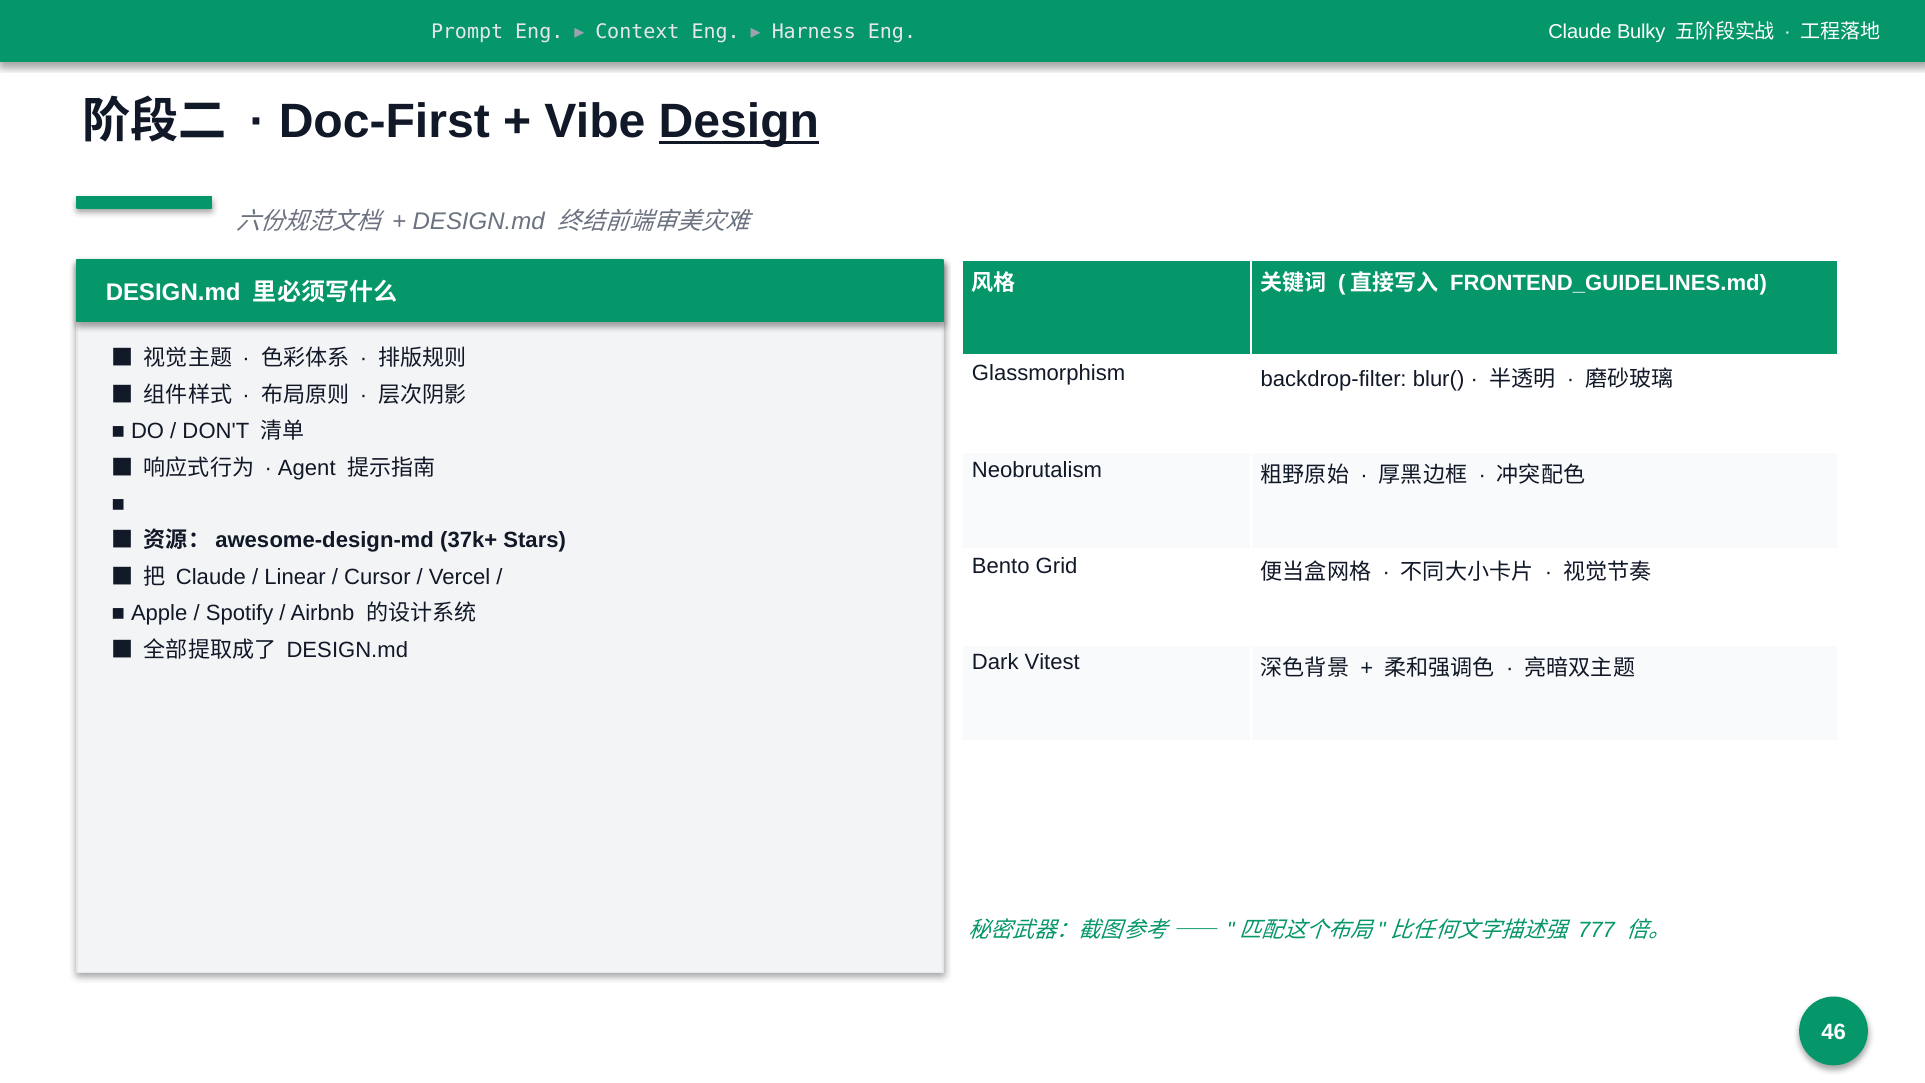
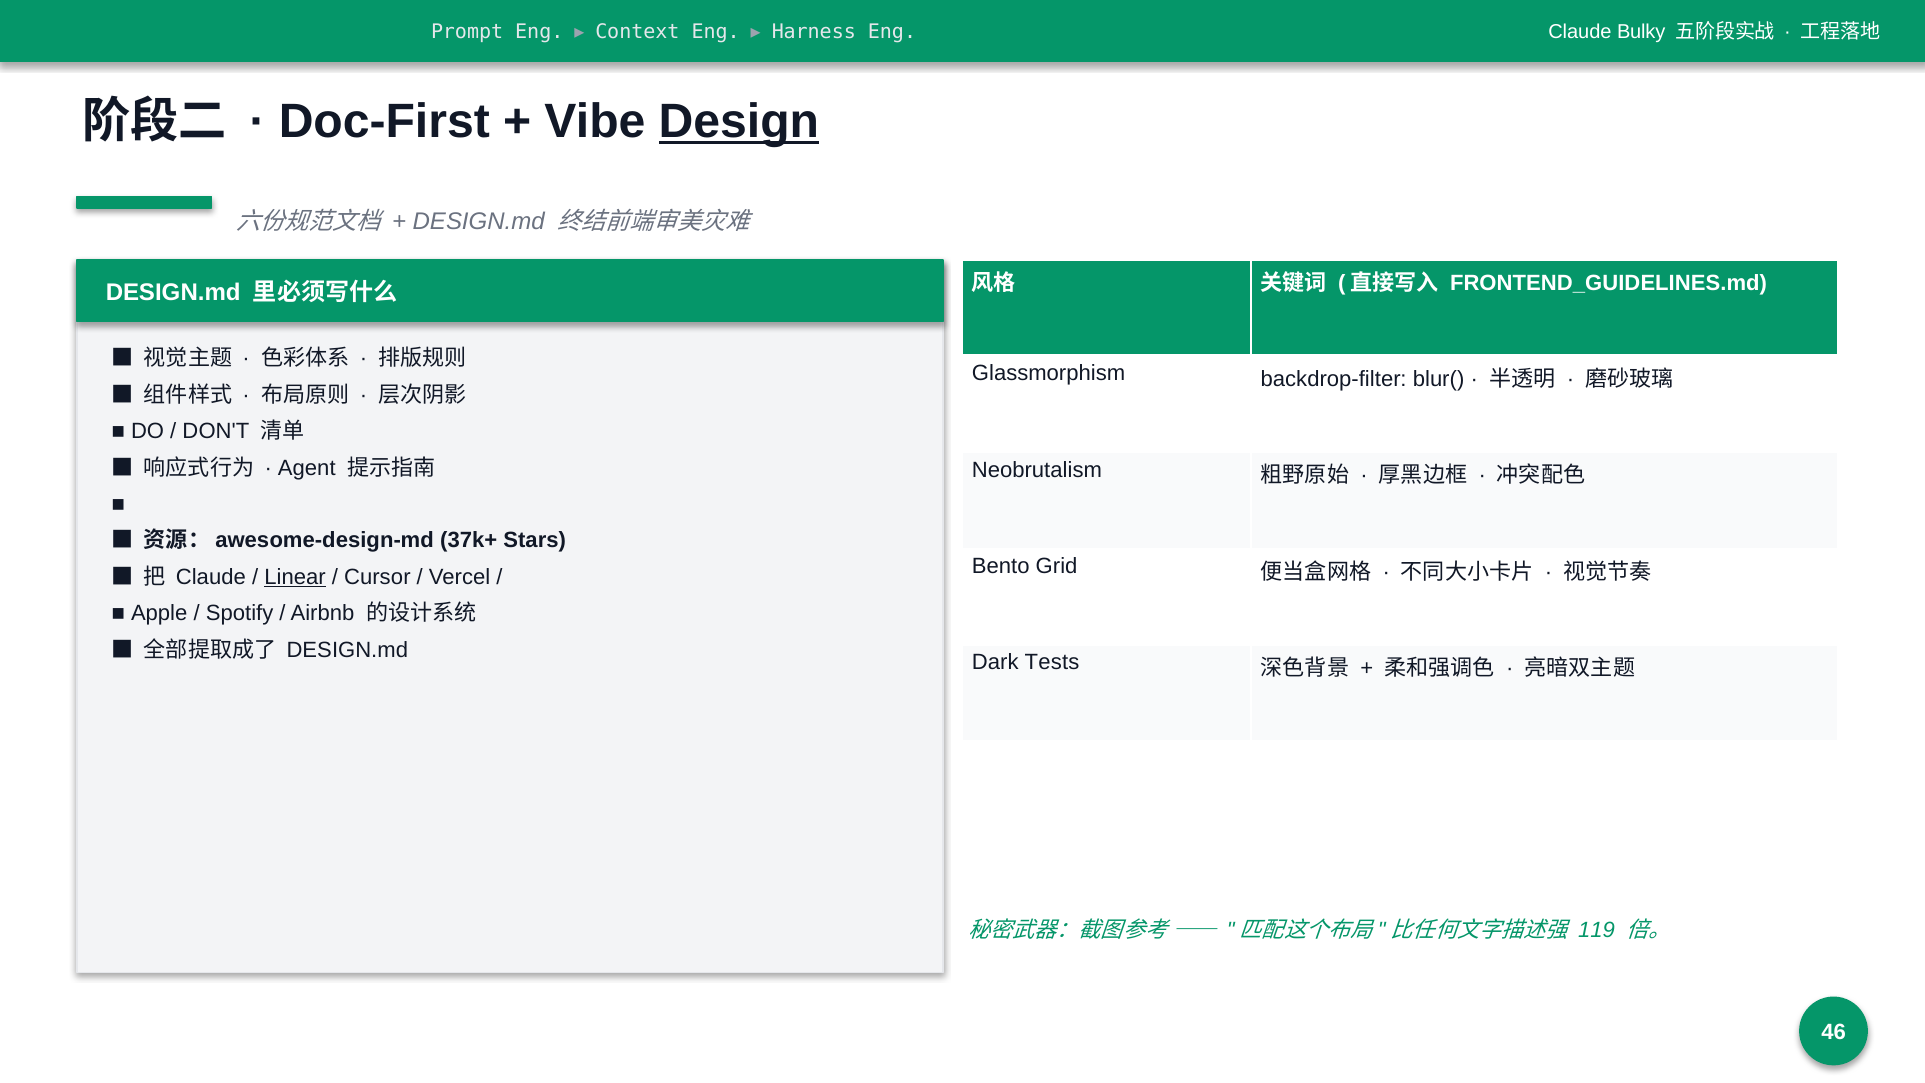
Linear underline: none -> present
Vitest: Vitest -> Tests
777: 777 -> 119
